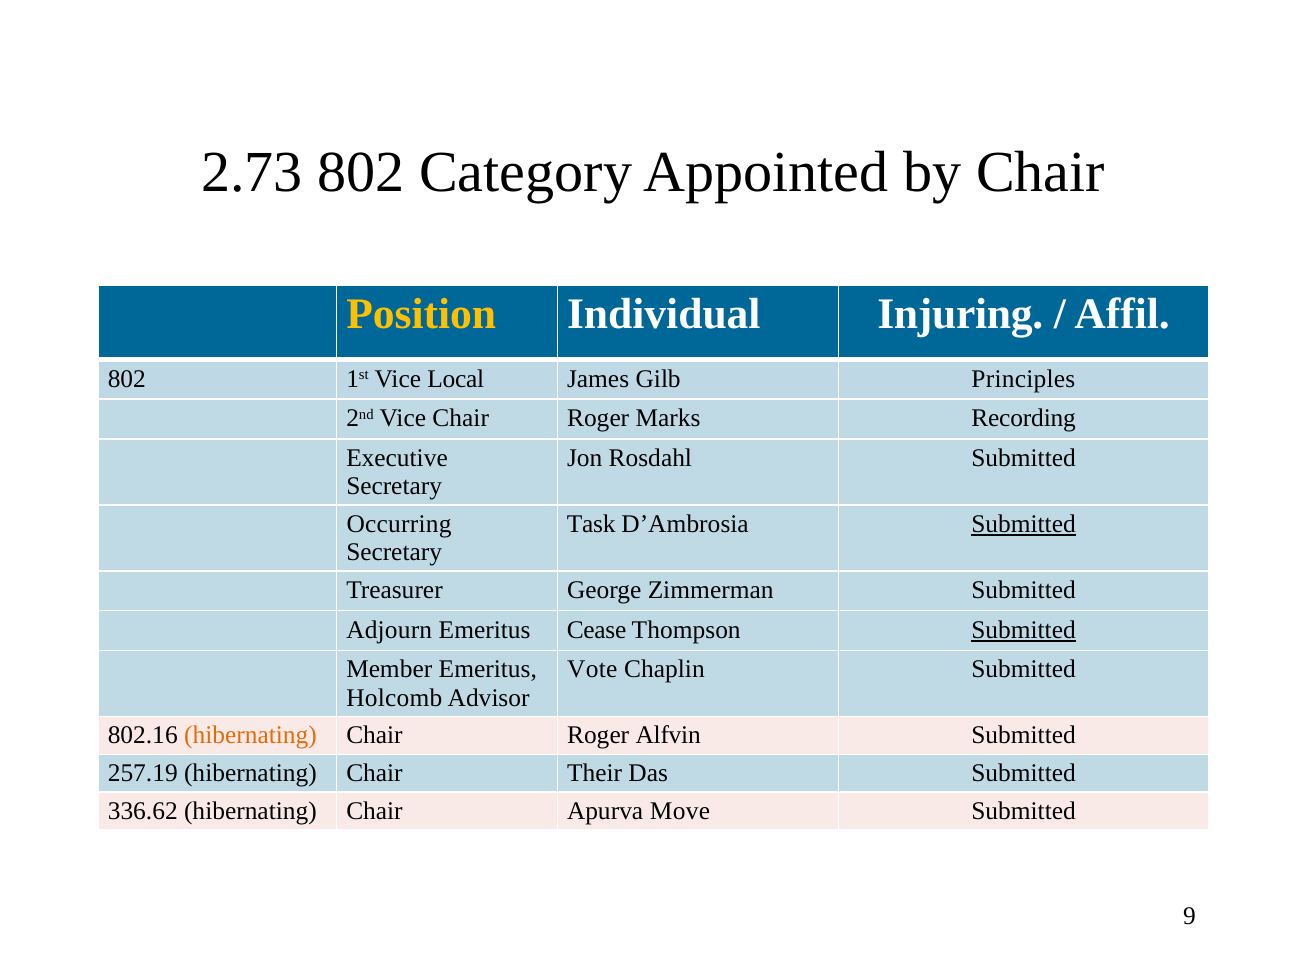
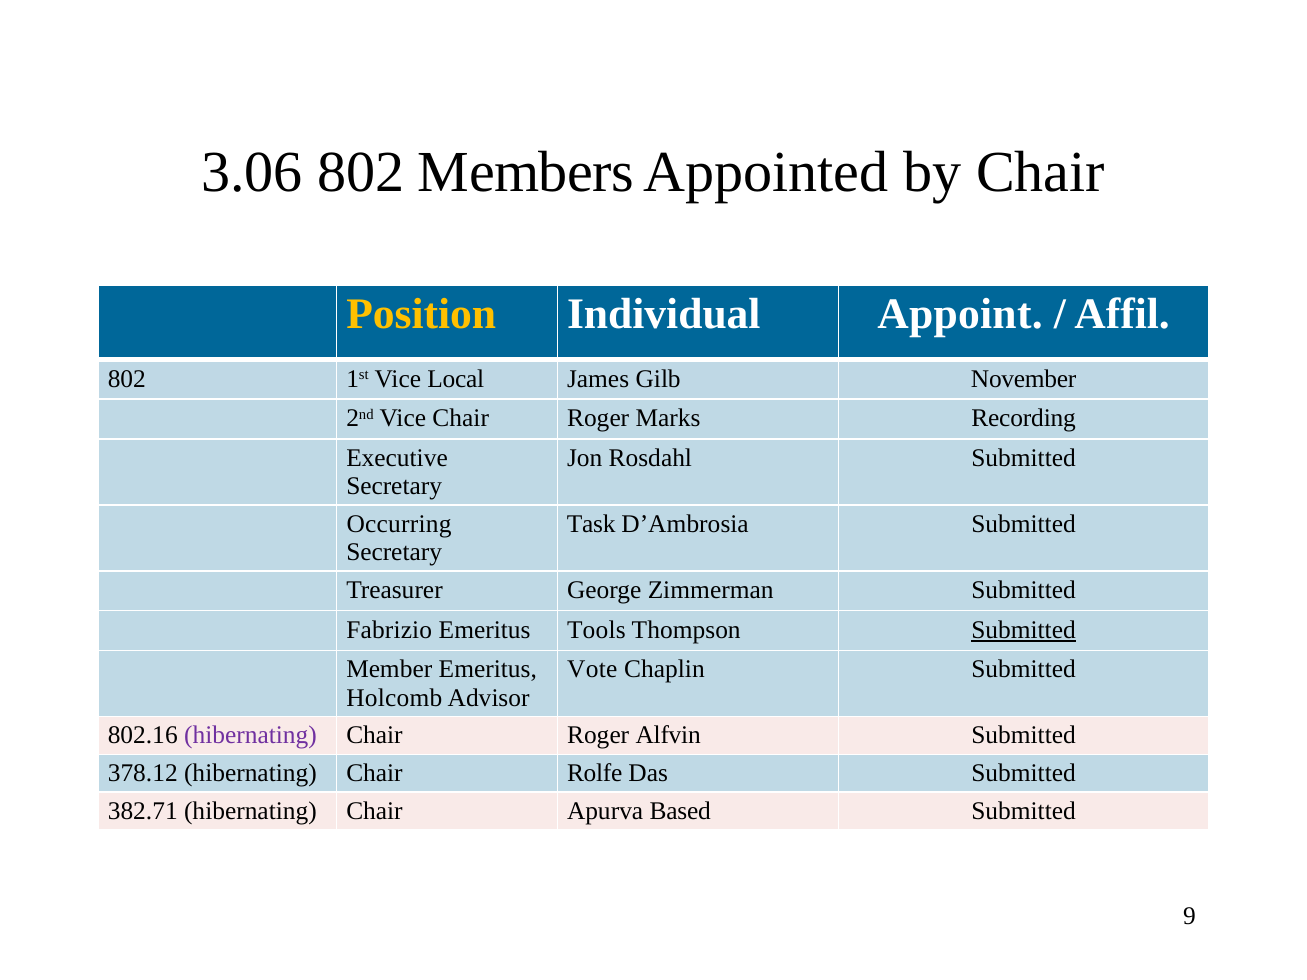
2.73: 2.73 -> 3.06
Category: Category -> Members
Injuring: Injuring -> Appoint
Principles: Principles -> November
Submitted at (1024, 524) underline: present -> none
Adjourn: Adjourn -> Fabrizio
Cease: Cease -> Tools
hibernating at (250, 736) colour: orange -> purple
257.19: 257.19 -> 378.12
Their: Their -> Rolfe
336.62: 336.62 -> 382.71
Move: Move -> Based
